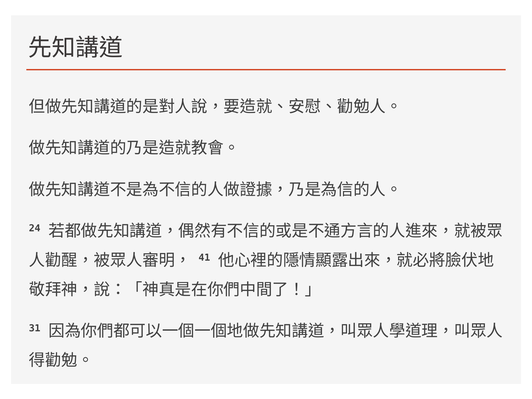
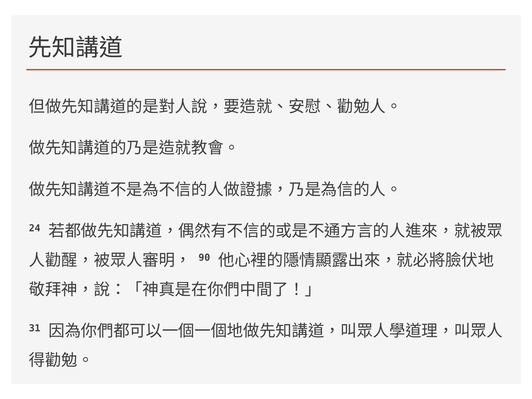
41: 41 -> 90
